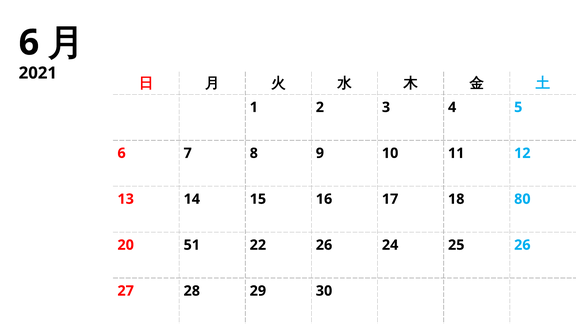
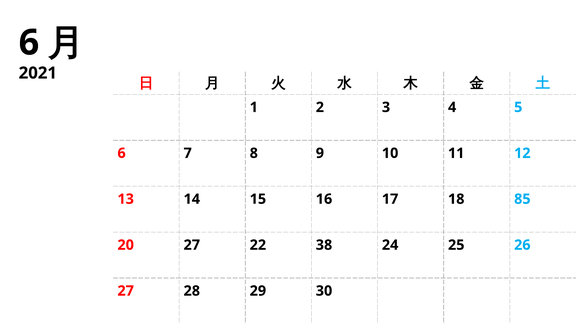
80: 80 -> 85
20 51: 51 -> 27
22 26: 26 -> 38
